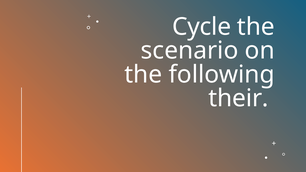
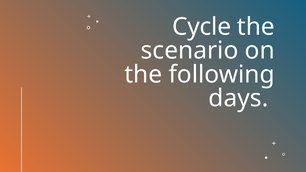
their: their -> days
